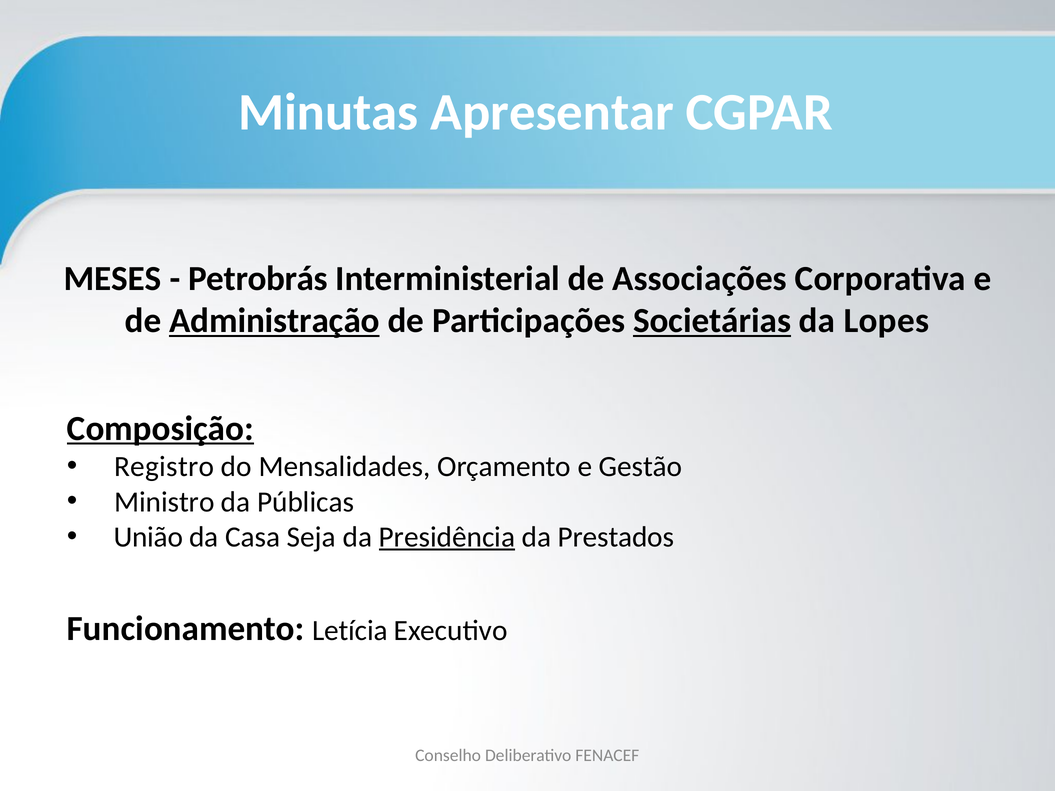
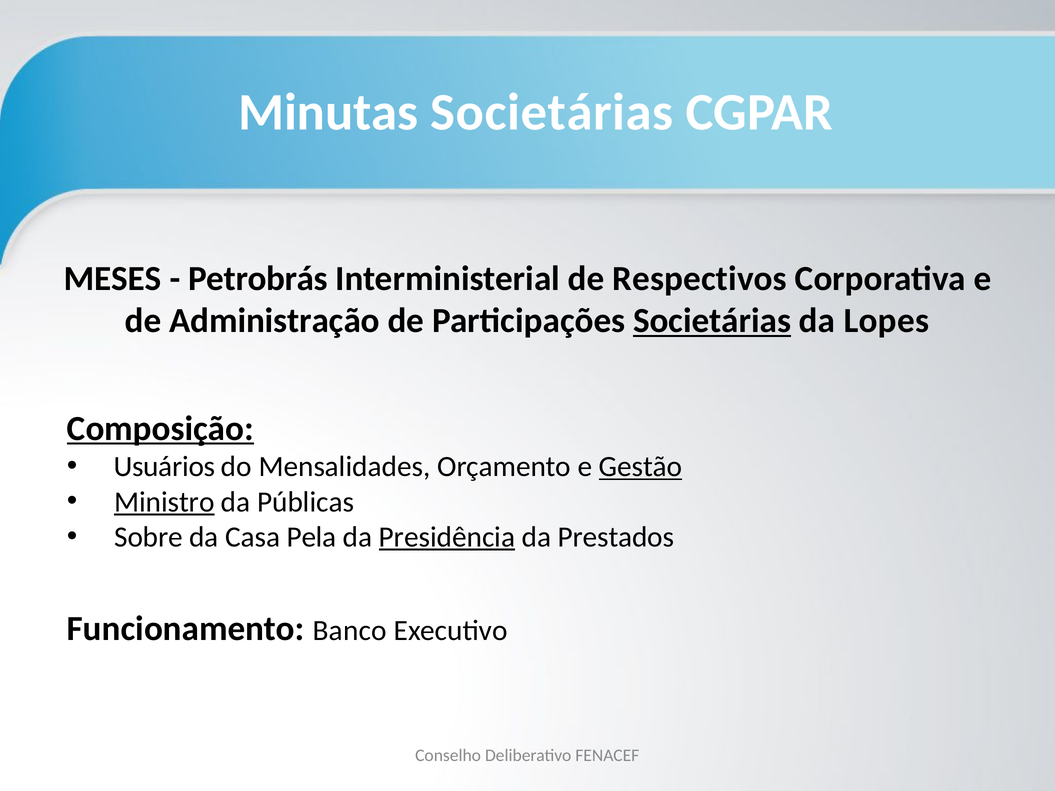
Minutas Apresentar: Apresentar -> Societárias
Associações: Associações -> Respectivos
Administração underline: present -> none
Registro: Registro -> Usuários
Gestão underline: none -> present
Ministro underline: none -> present
União: União -> Sobre
Seja: Seja -> Pela
Letícia: Letícia -> Banco
